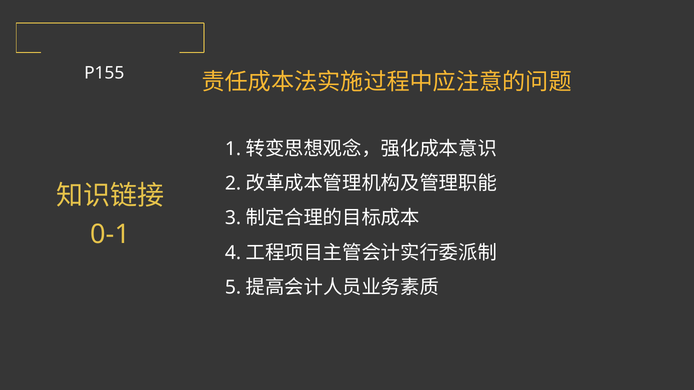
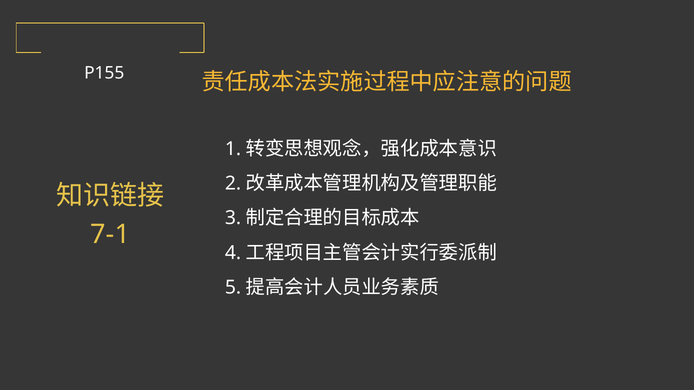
0-1: 0-1 -> 7-1
